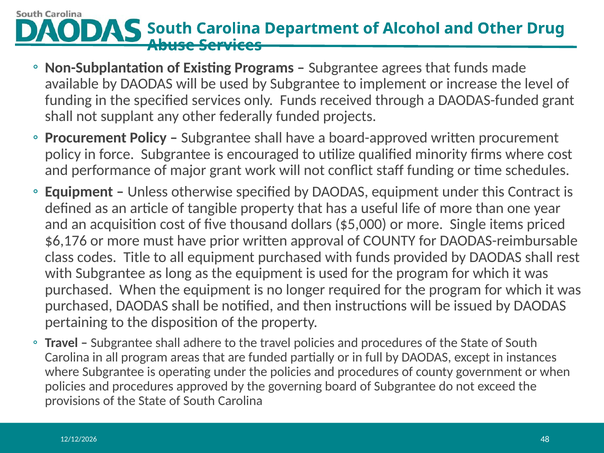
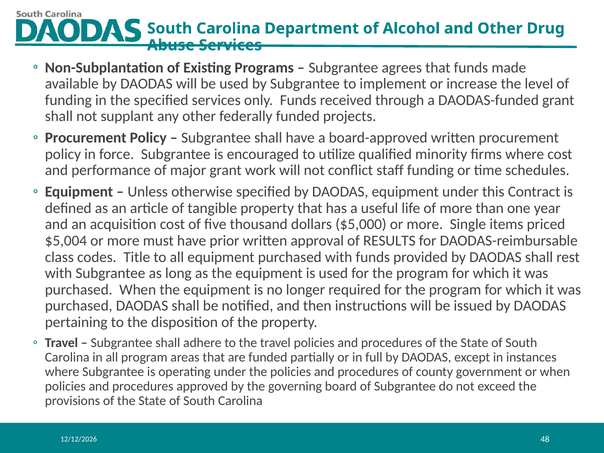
$6,176: $6,176 -> $5,004
approval of COUNTY: COUNTY -> RESULTS
